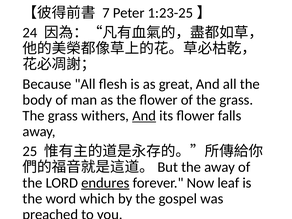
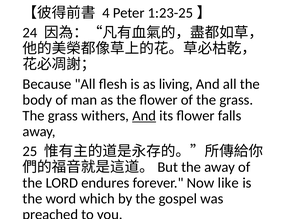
7: 7 -> 4
great: great -> living
endures underline: present -> none
leaf: leaf -> like
